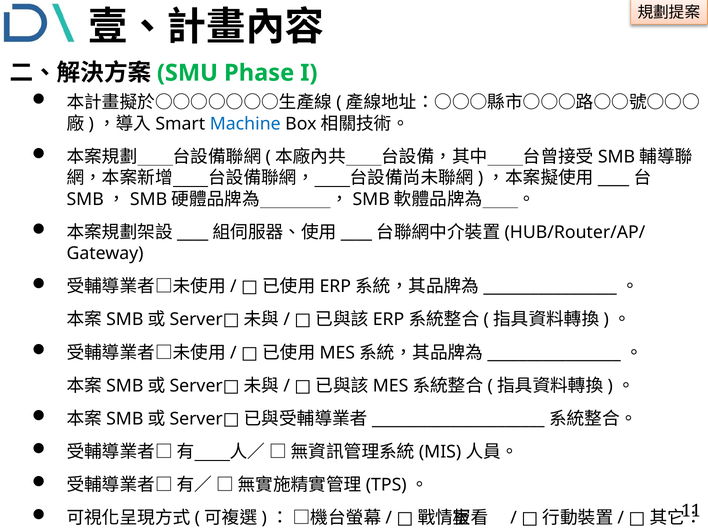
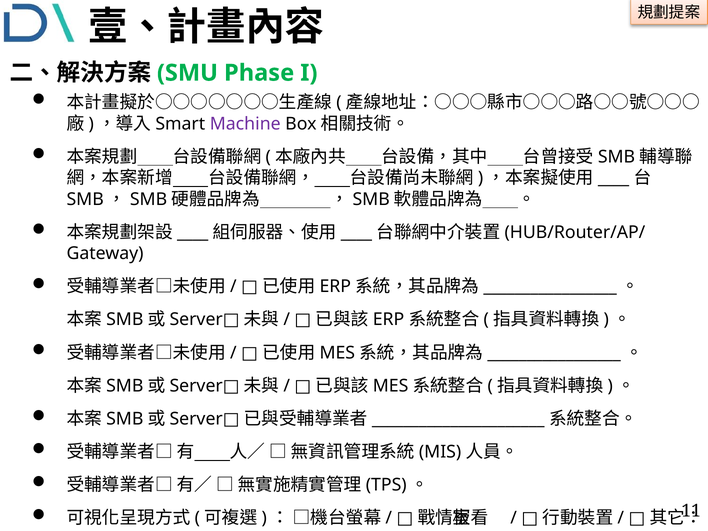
Machine colour: blue -> purple
